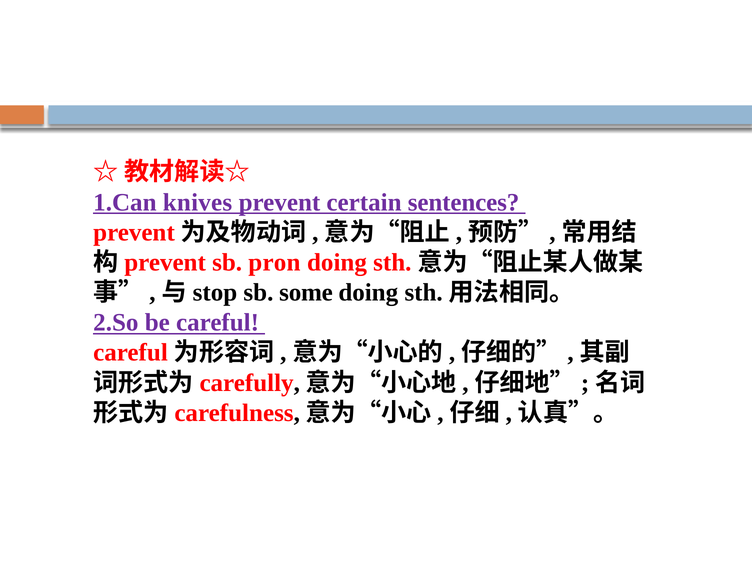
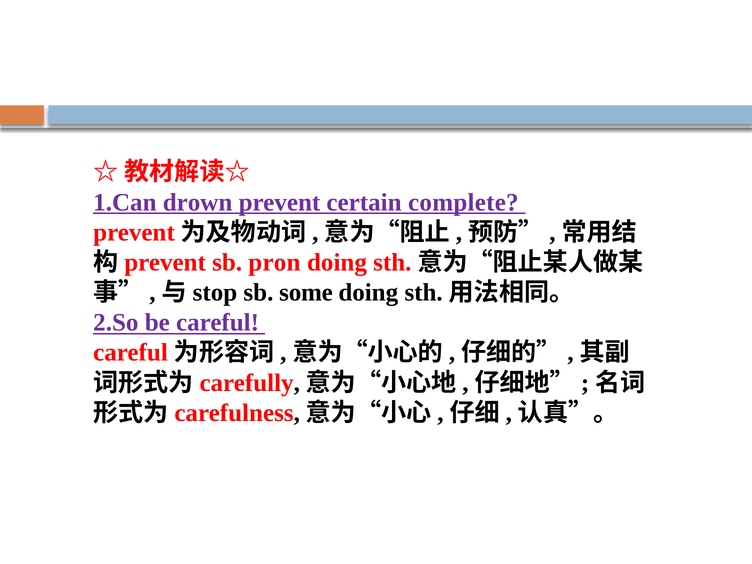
knives: knives -> drown
sentences: sentences -> complete
